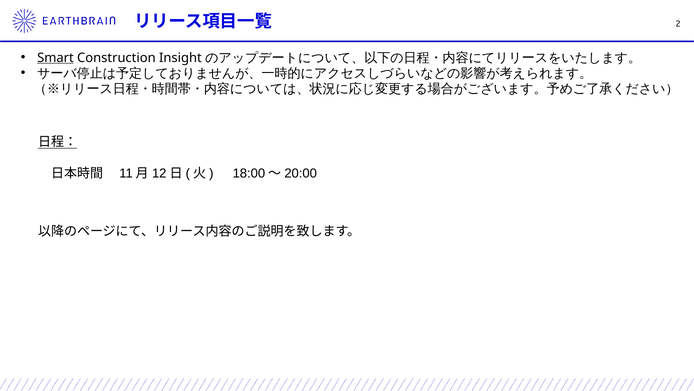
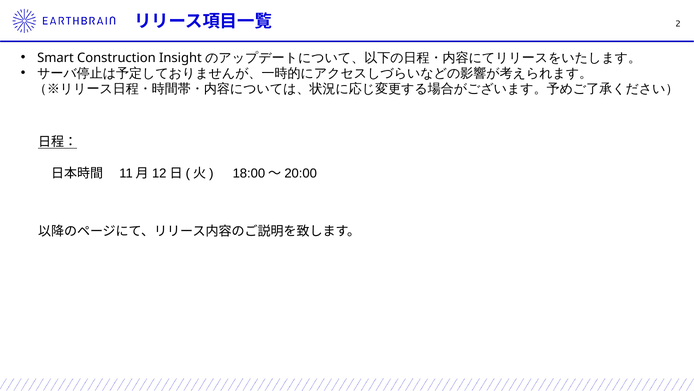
Smart underline: present -> none
